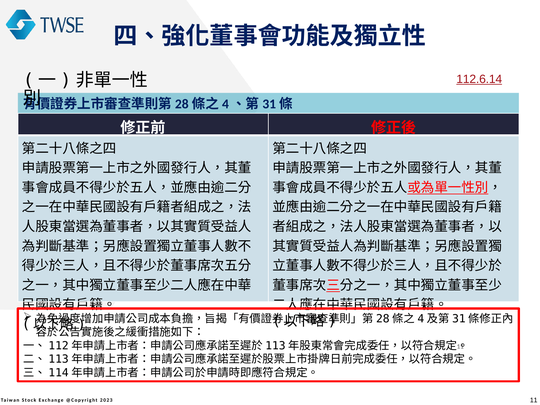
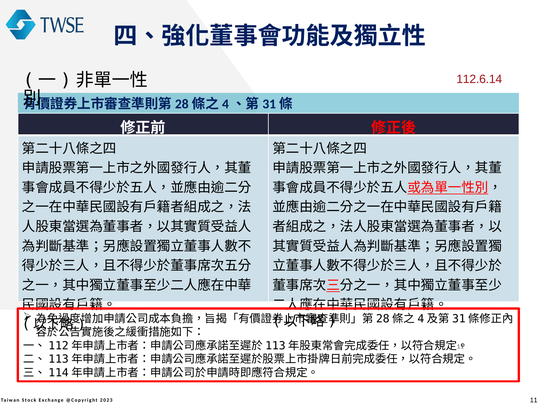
112.6.14 underline: present -> none
